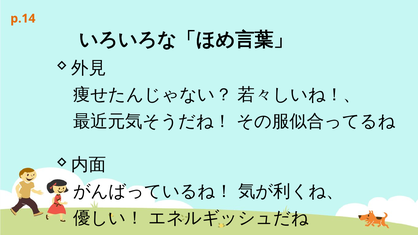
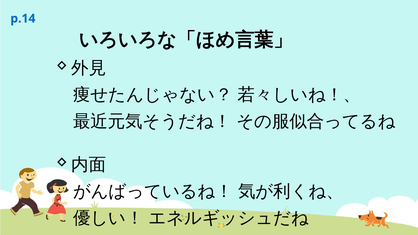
p.14 colour: orange -> blue
